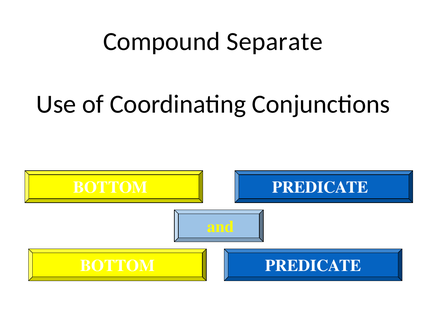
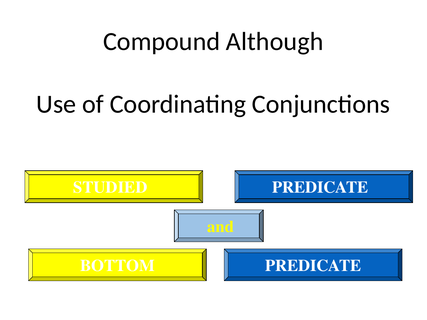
Separate: Separate -> Although
BOTTOM at (110, 188): BOTTOM -> STUDIED
